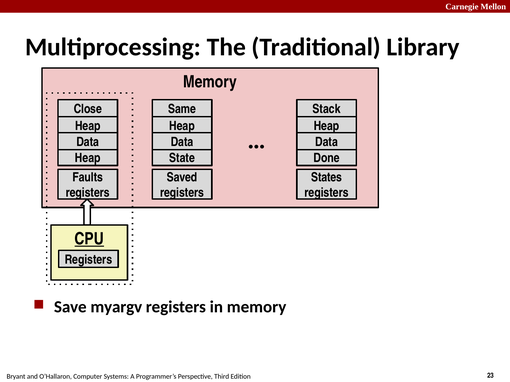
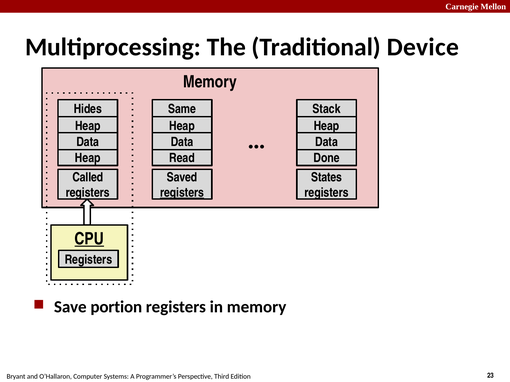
Library: Library -> Device
Close: Close -> Hides
State: State -> Read
Faults: Faults -> Called
registers at (182, 193) underline: none -> present
myargv: myargv -> portion
